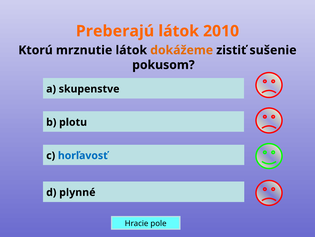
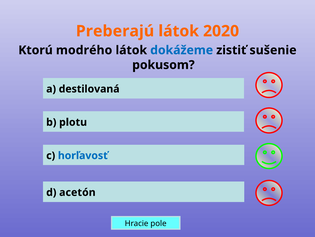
2010: 2010 -> 2020
mrznutie: mrznutie -> modrého
dokážeme colour: orange -> blue
skupenstve: skupenstve -> destilovaná
plynné: plynné -> acetón
